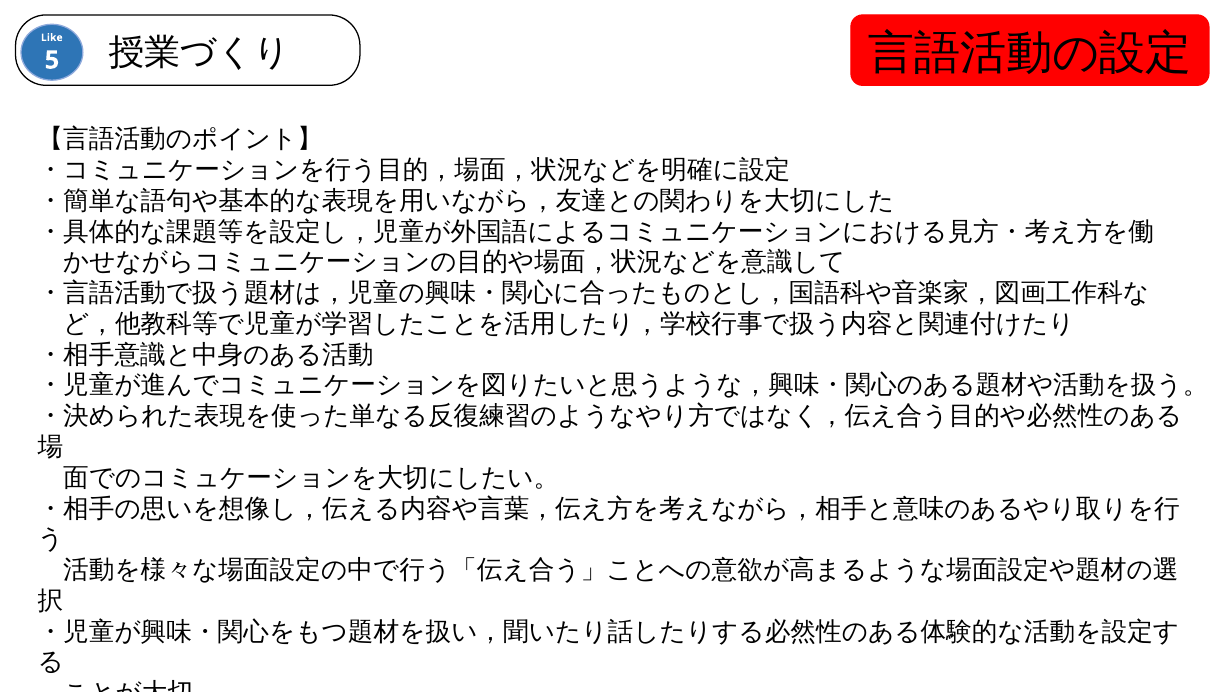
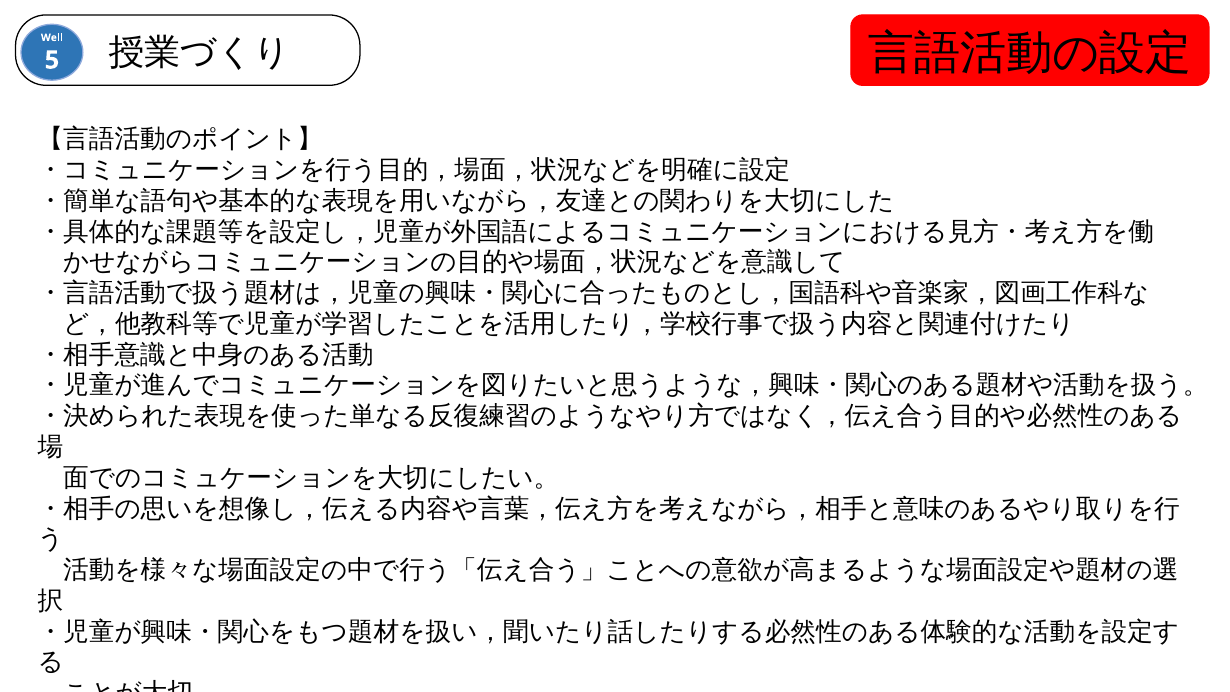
Like: Like -> Well
